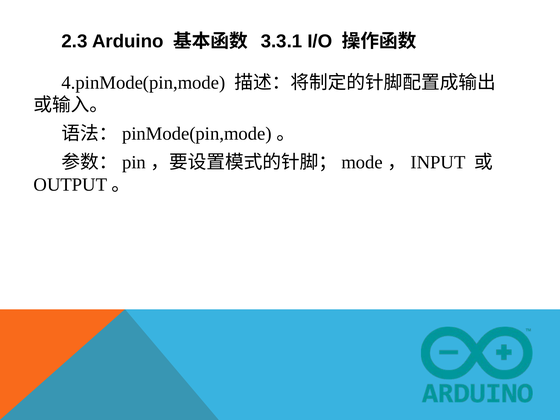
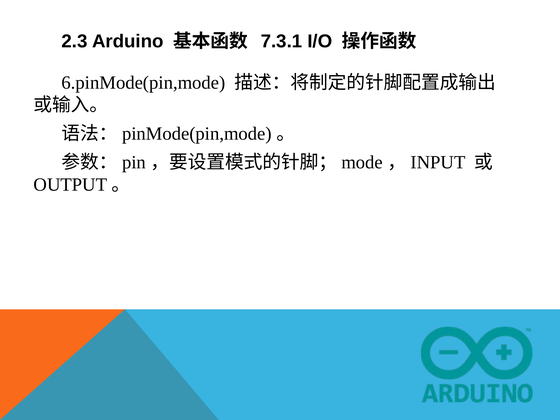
3.3.1: 3.3.1 -> 7.3.1
4.pinMode(pin,mode: 4.pinMode(pin,mode -> 6.pinMode(pin,mode
